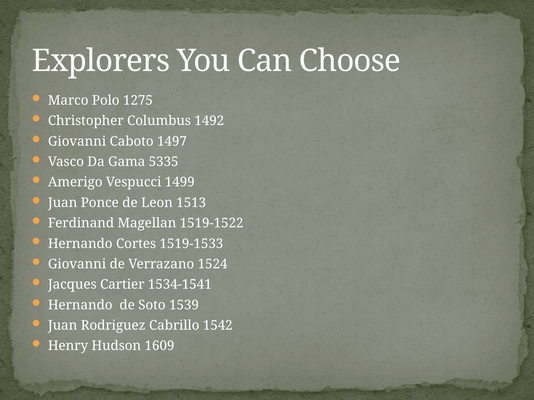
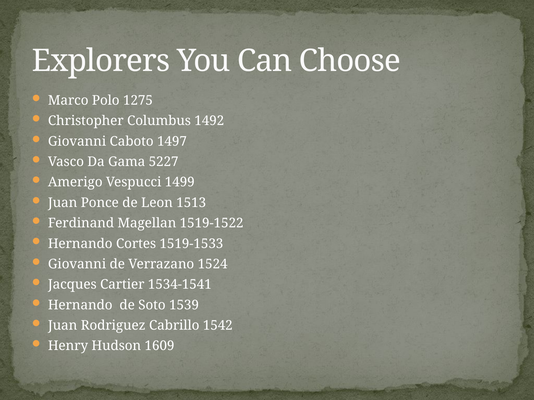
5335: 5335 -> 5227
